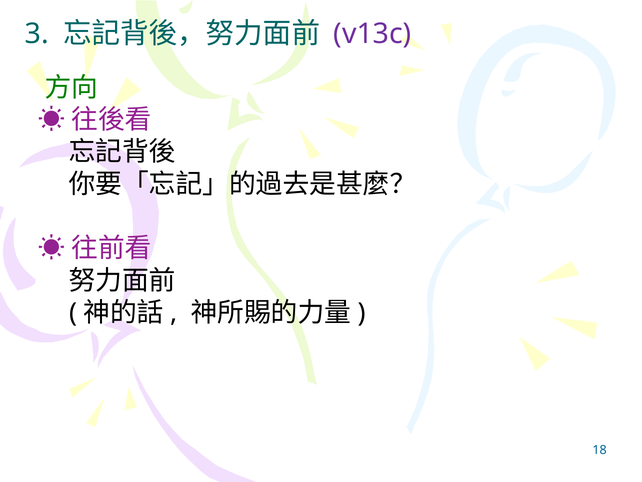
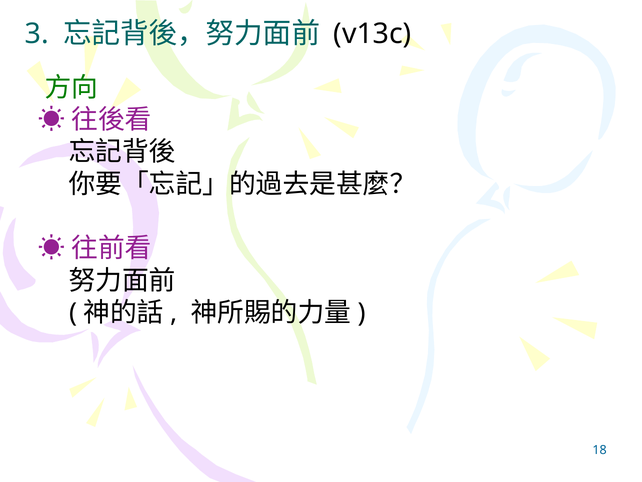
v13c colour: purple -> black
